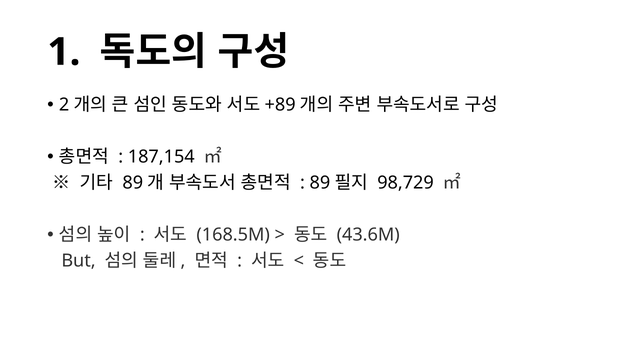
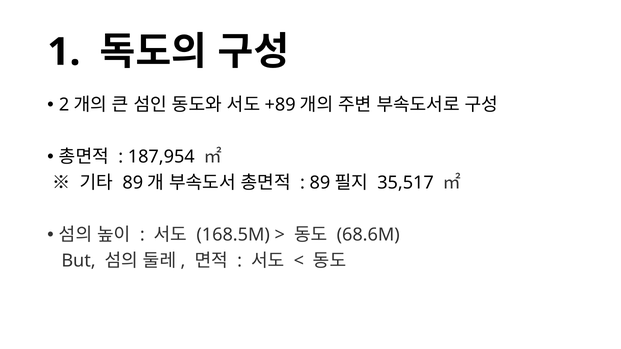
187,154: 187,154 -> 187,954
98,729: 98,729 -> 35,517
43.6M: 43.6M -> 68.6M
